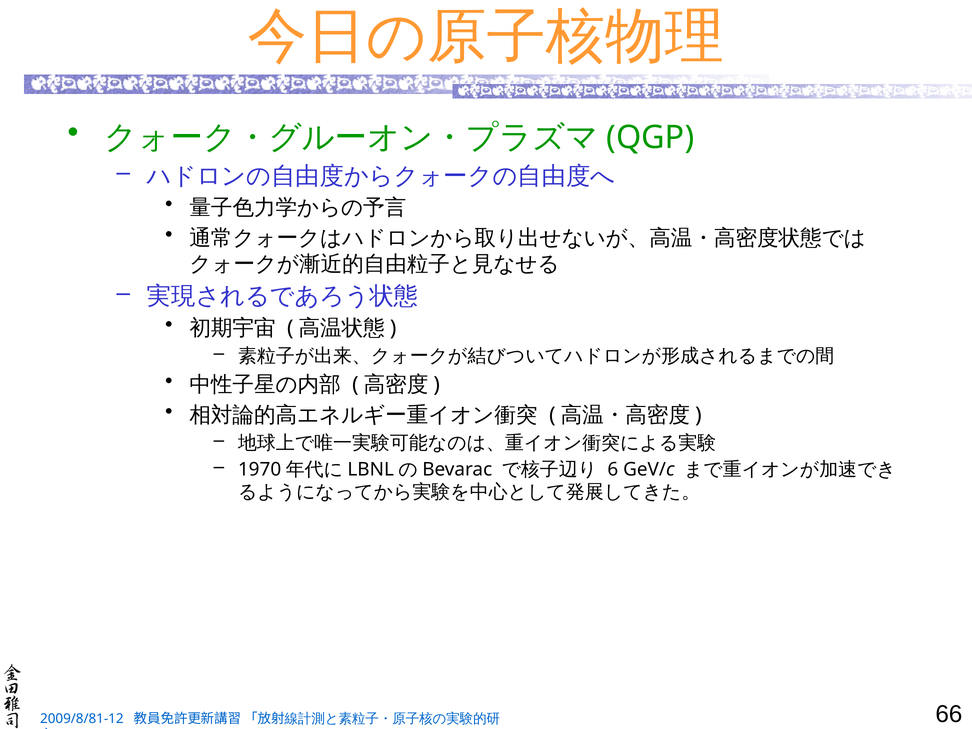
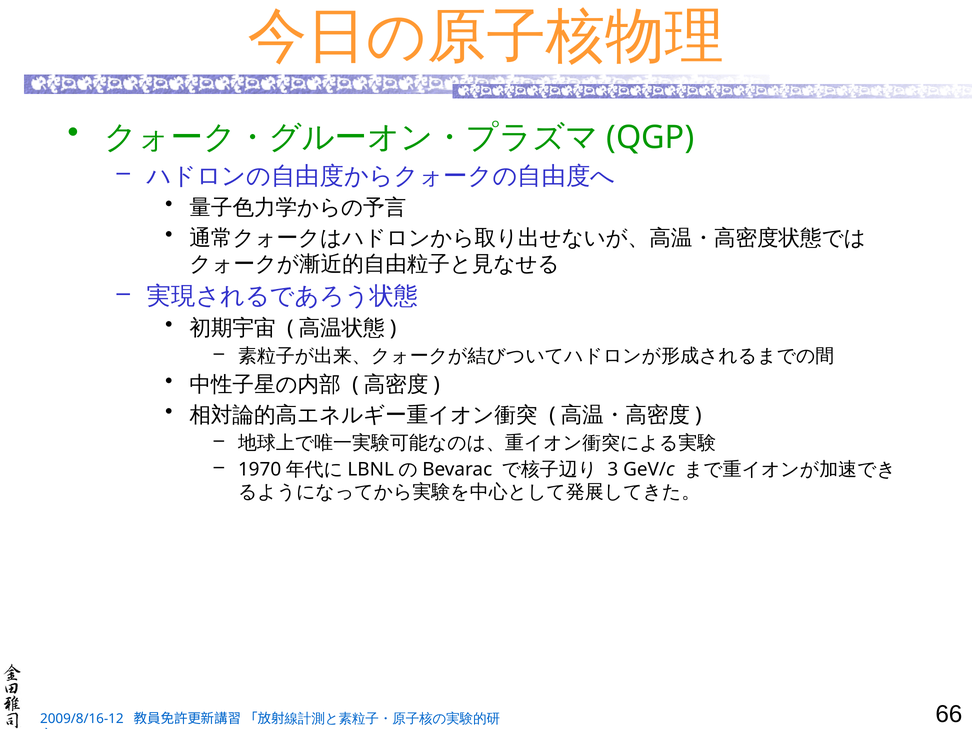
6: 6 -> 3
2009/8/81-12: 2009/8/81-12 -> 2009/8/16-12
